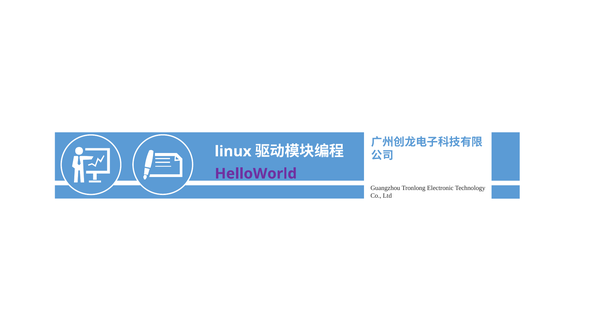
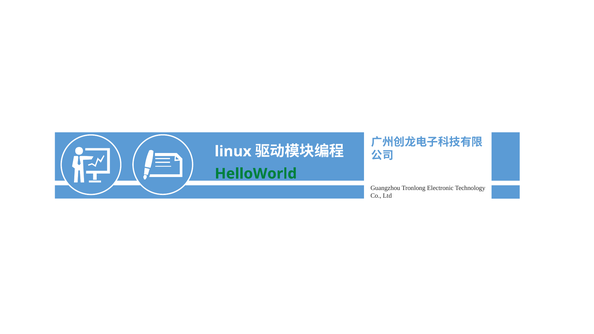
HelloWorld colour: purple -> green
